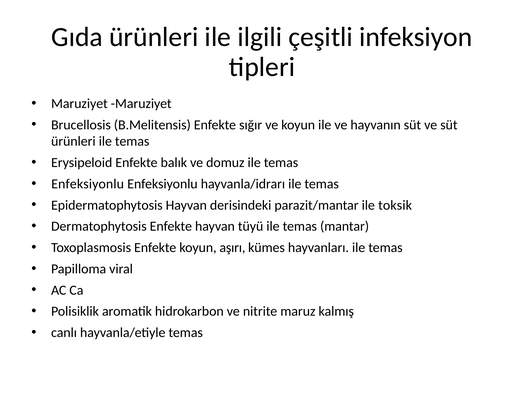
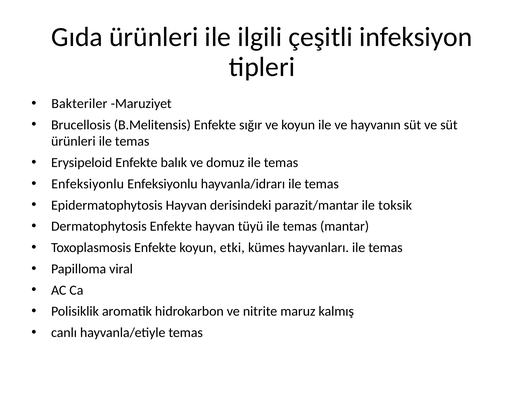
Maruziyet at (79, 104): Maruziyet -> Bakteriler
aşırı: aşırı -> etki
